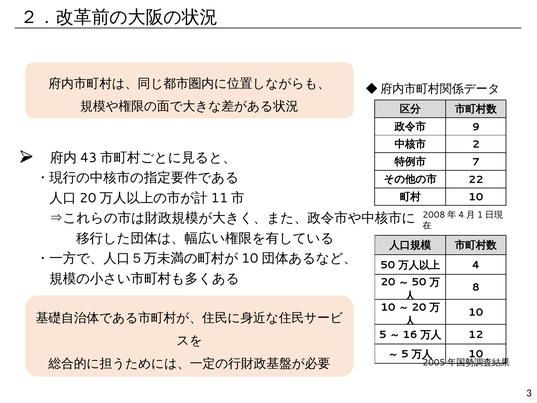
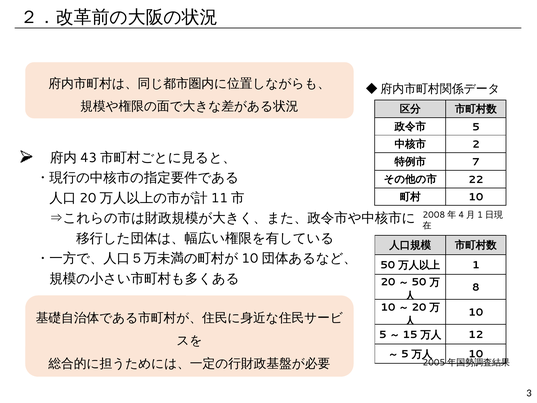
9 at (476, 127): 9 -> 5
4: 4 -> 1
16: 16 -> 15
